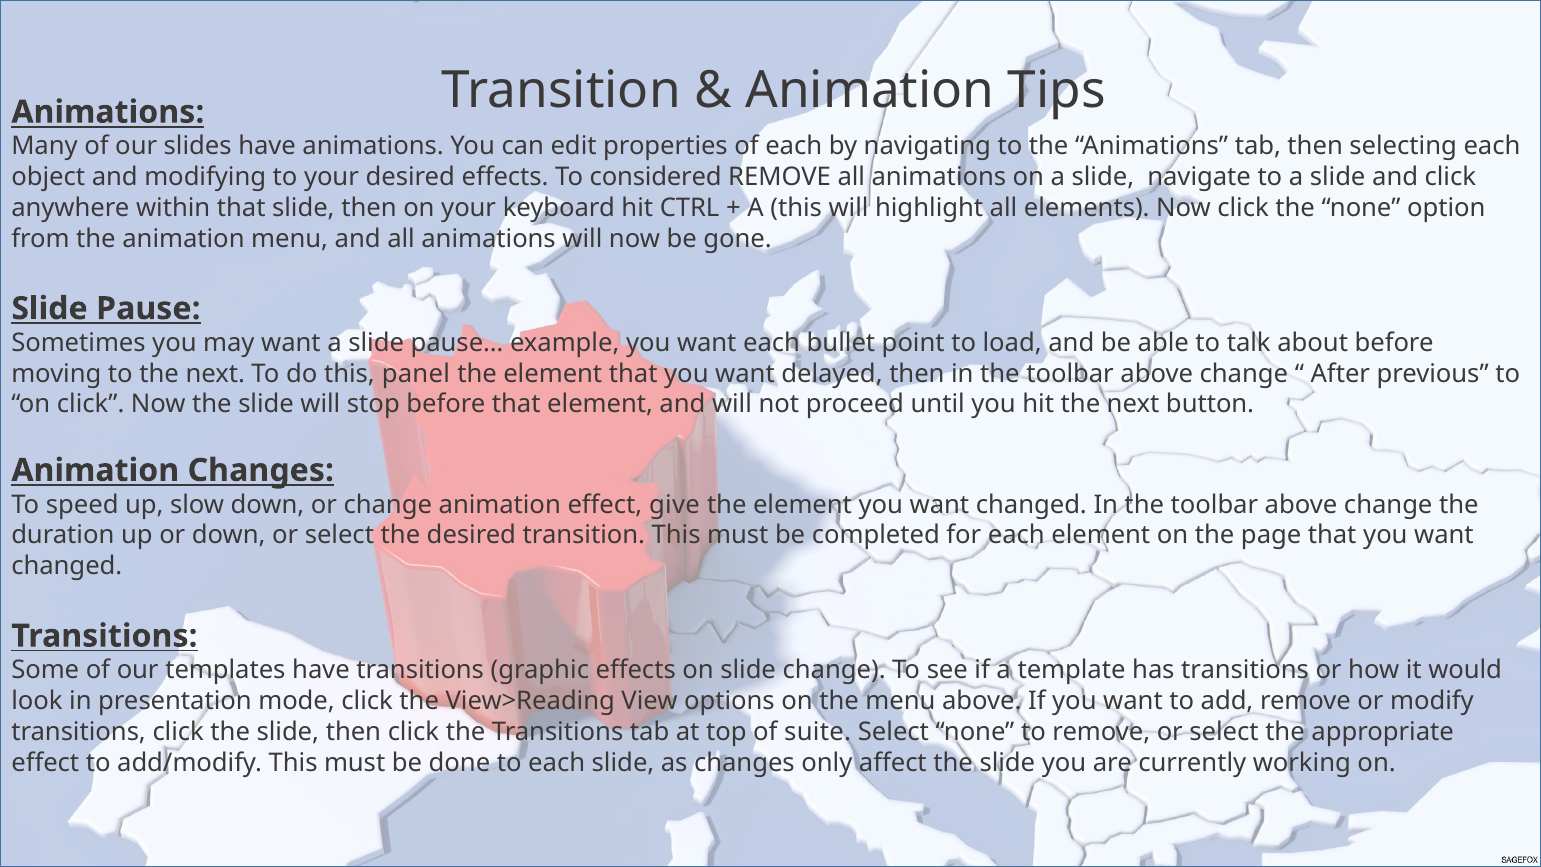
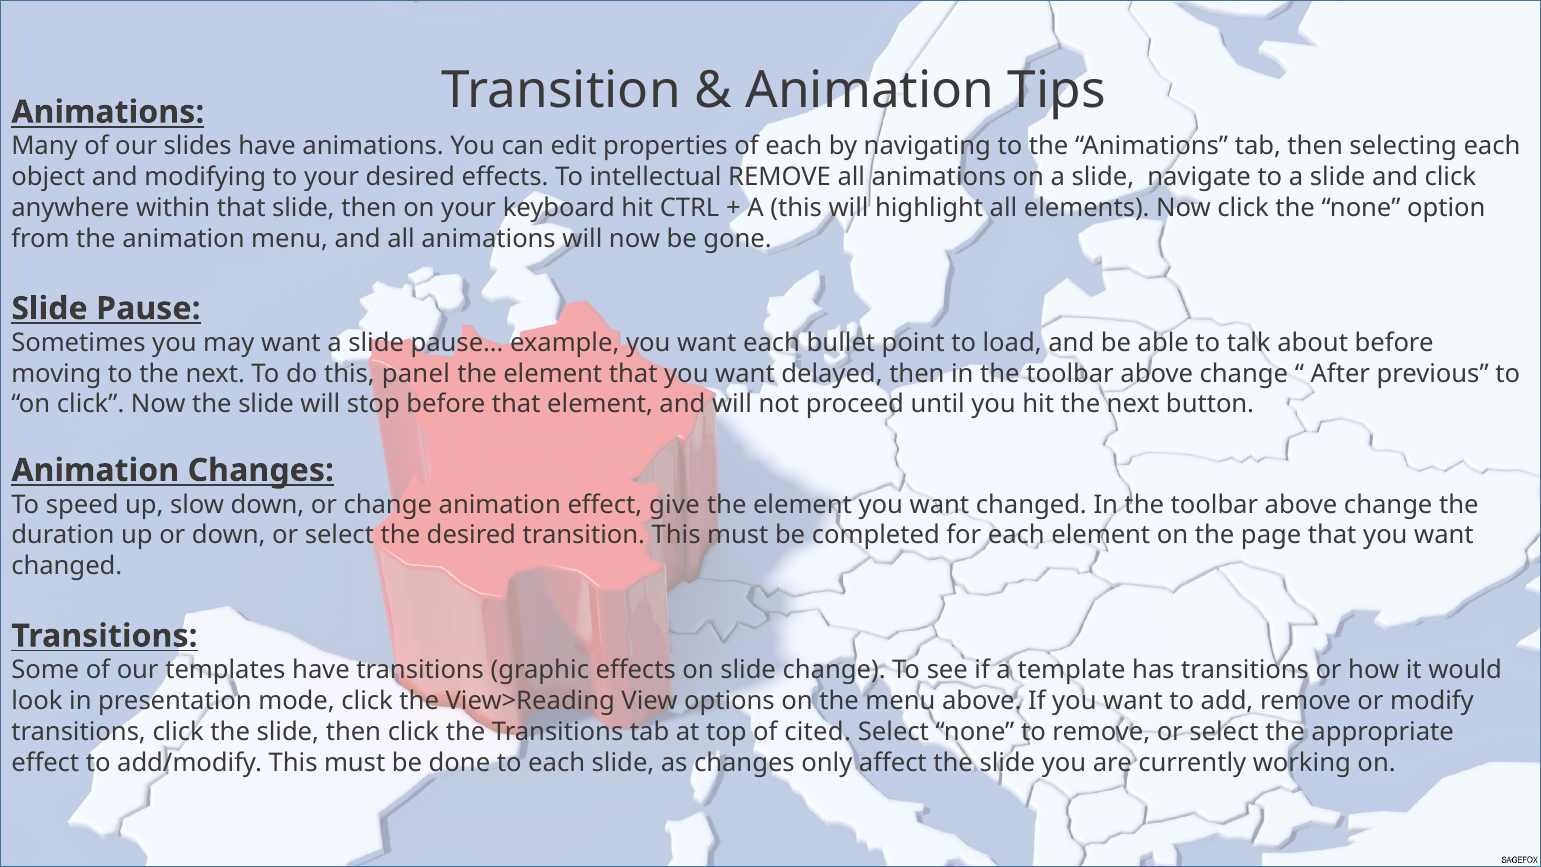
considered: considered -> intellectual
suite: suite -> cited
